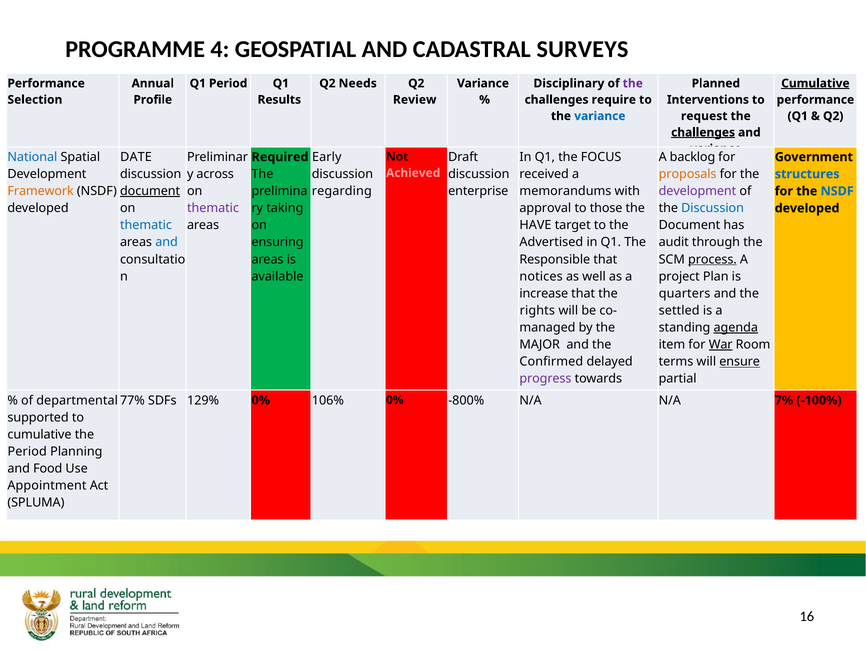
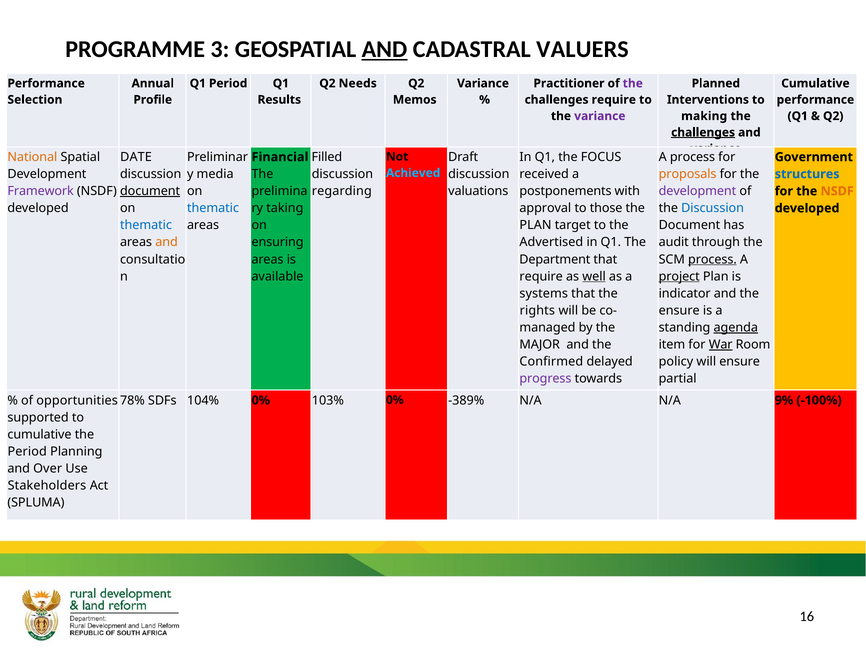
4: 4 -> 3
AND at (384, 49) underline: none -> present
SURVEYS: SURVEYS -> VALUERS
Disciplinary: Disciplinary -> Practitioner
Cumulative at (815, 83) underline: present -> none
Review: Review -> Memos
variance at (600, 116) colour: blue -> purple
request: request -> making
National colour: blue -> orange
Early: Early -> Filled
A backlog: backlog -> process
Required: Required -> Financial
across: across -> media
Achieved colour: pink -> light blue
Framework colour: orange -> purple
enterprise: enterprise -> valuations
memorandums: memorandums -> postponements
NSDF at (837, 191) colour: blue -> orange
thematic at (213, 208) colour: purple -> blue
HAVE at (535, 225): HAVE -> PLAN
and at (167, 242) colour: blue -> orange
Responsible: Responsible -> Department
notices at (541, 276): notices -> require
well underline: none -> present
project underline: none -> present
increase: increase -> systems
quarters: quarters -> indicator
settled at (679, 310): settled -> ensure
terms: terms -> policy
ensure at (740, 361) underline: present -> none
departmental: departmental -> opportunities
77%: 77% -> 78%
129%: 129% -> 104%
106%: 106% -> 103%
-800%: -800% -> -389%
7%: 7% -> 9%
Food: Food -> Over
Appointment: Appointment -> Stakeholders
